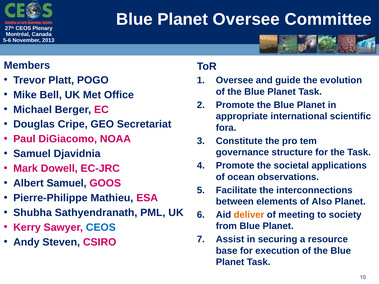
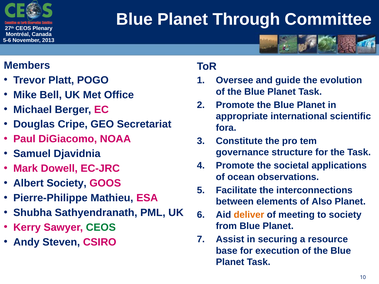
Planet Oversee: Oversee -> Through
Albert Samuel: Samuel -> Society
CEOS at (101, 228) colour: blue -> green
